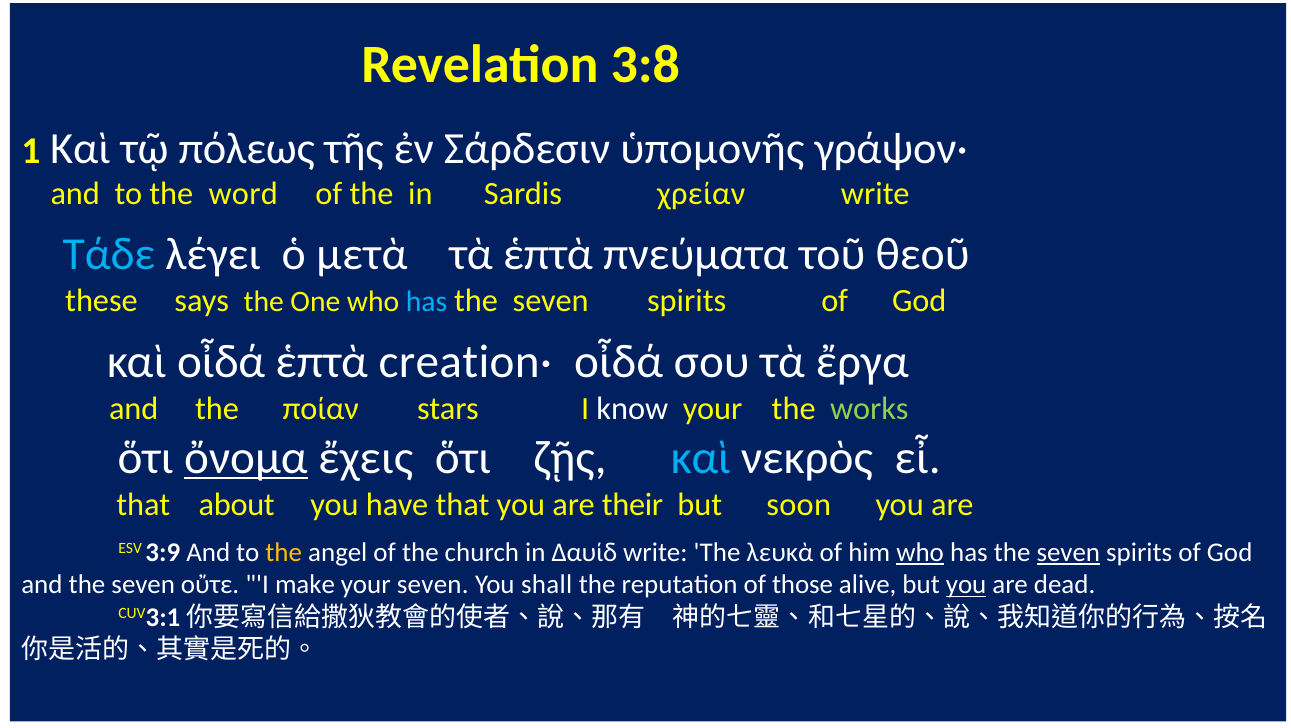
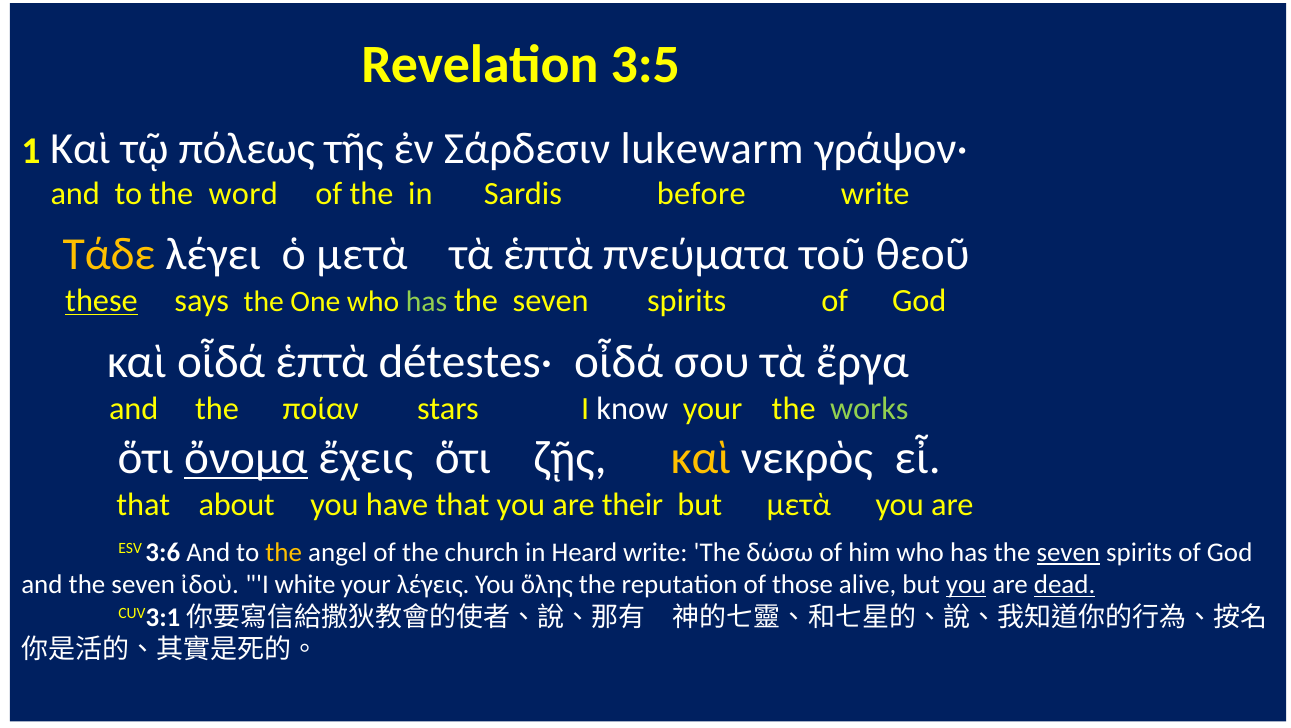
3:8: 3:8 -> 3:5
ὑπομονῆς: ὑπομονῆς -> lukewarm
χρείαν: χρείαν -> before
Τάδε colour: light blue -> yellow
these underline: none -> present
has at (427, 301) colour: light blue -> light green
creation·: creation· -> détestes·
καὶ at (701, 458) colour: light blue -> yellow
but soon: soon -> μετὰ
3:9: 3:9 -> 3:6
Δαυίδ: Δαυίδ -> Heard
λευκὰ: λευκὰ -> δώσω
who at (920, 553) underline: present -> none
οὔτε: οὔτε -> ἰδοὺ
make: make -> white
your seven: seven -> λέγεις
shall: shall -> ὅλης
dead underline: none -> present
